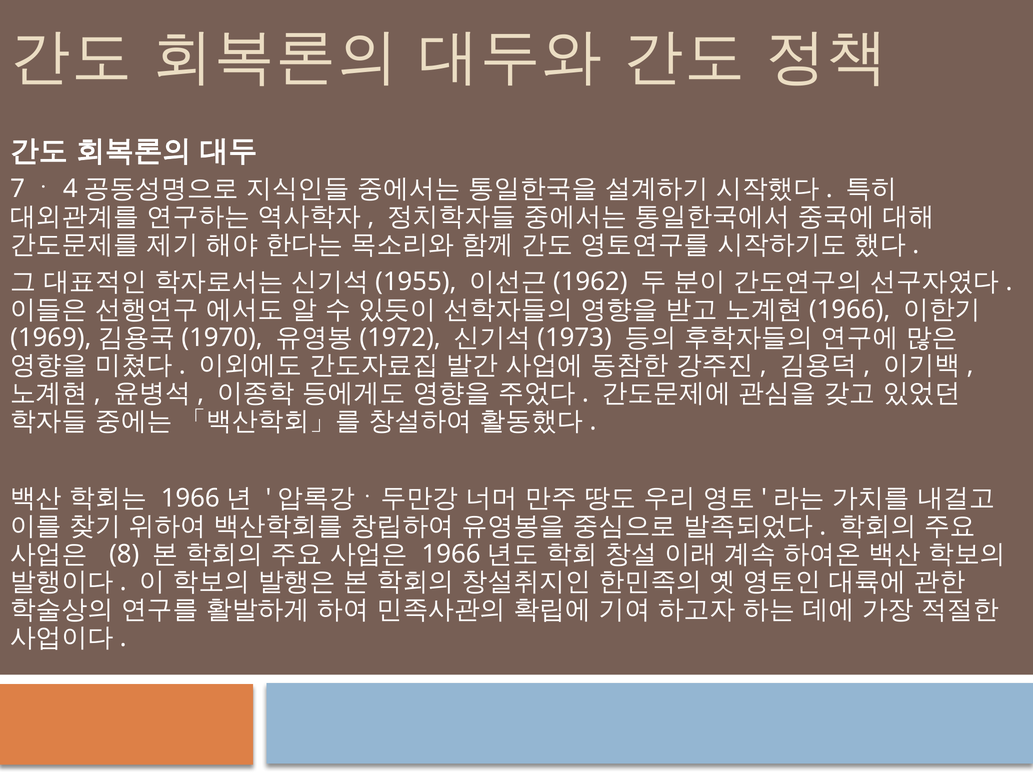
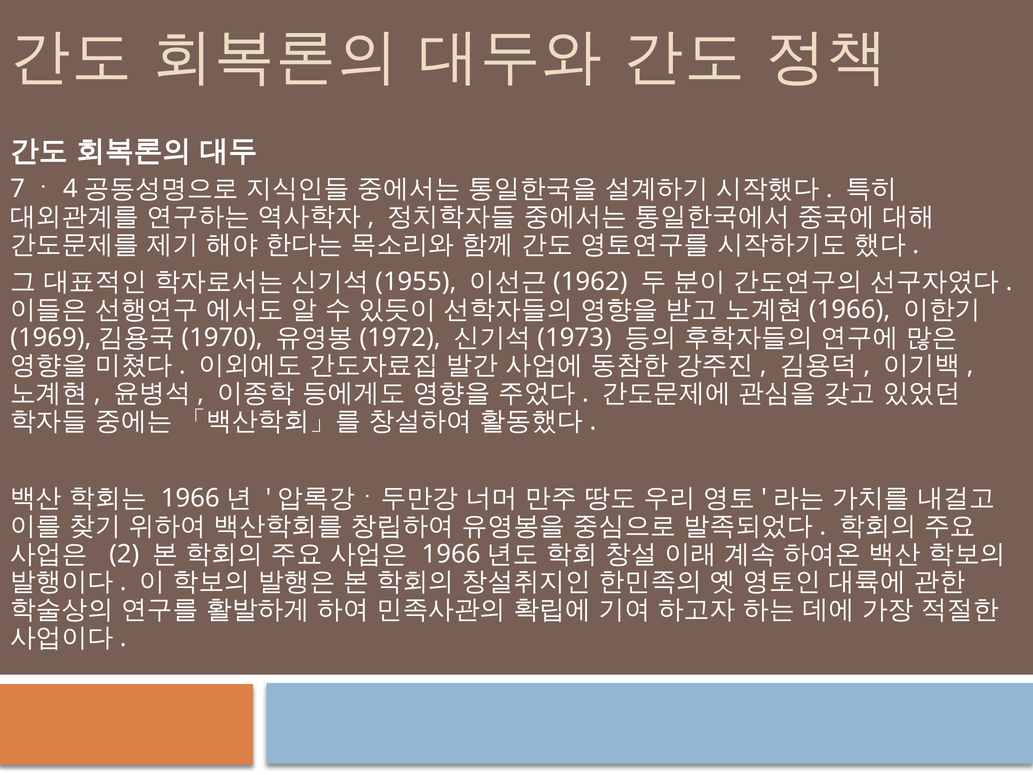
8: 8 -> 2
